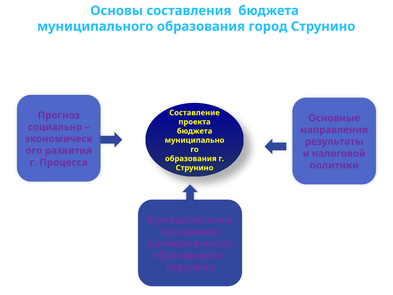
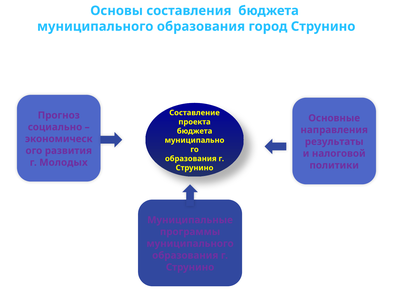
Процесса: Процесса -> Молодых
